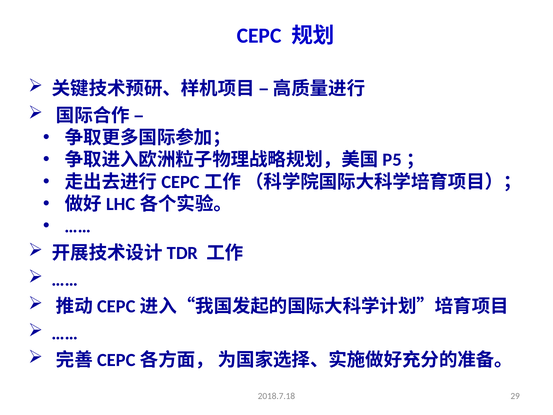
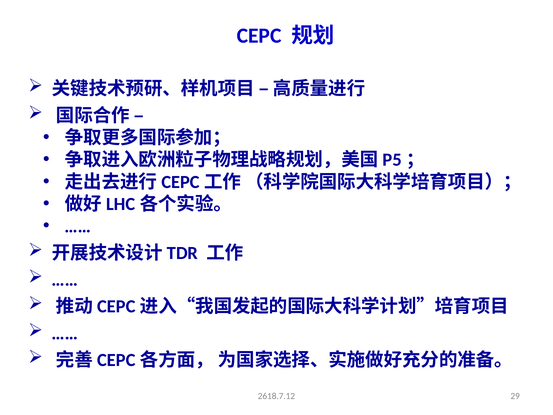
2018.7.18: 2018.7.18 -> 2618.7.12
